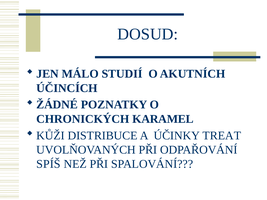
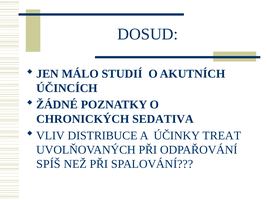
KARAMEL: KARAMEL -> SEDATIVA
KŮŽI: KŮŽI -> VLIV
